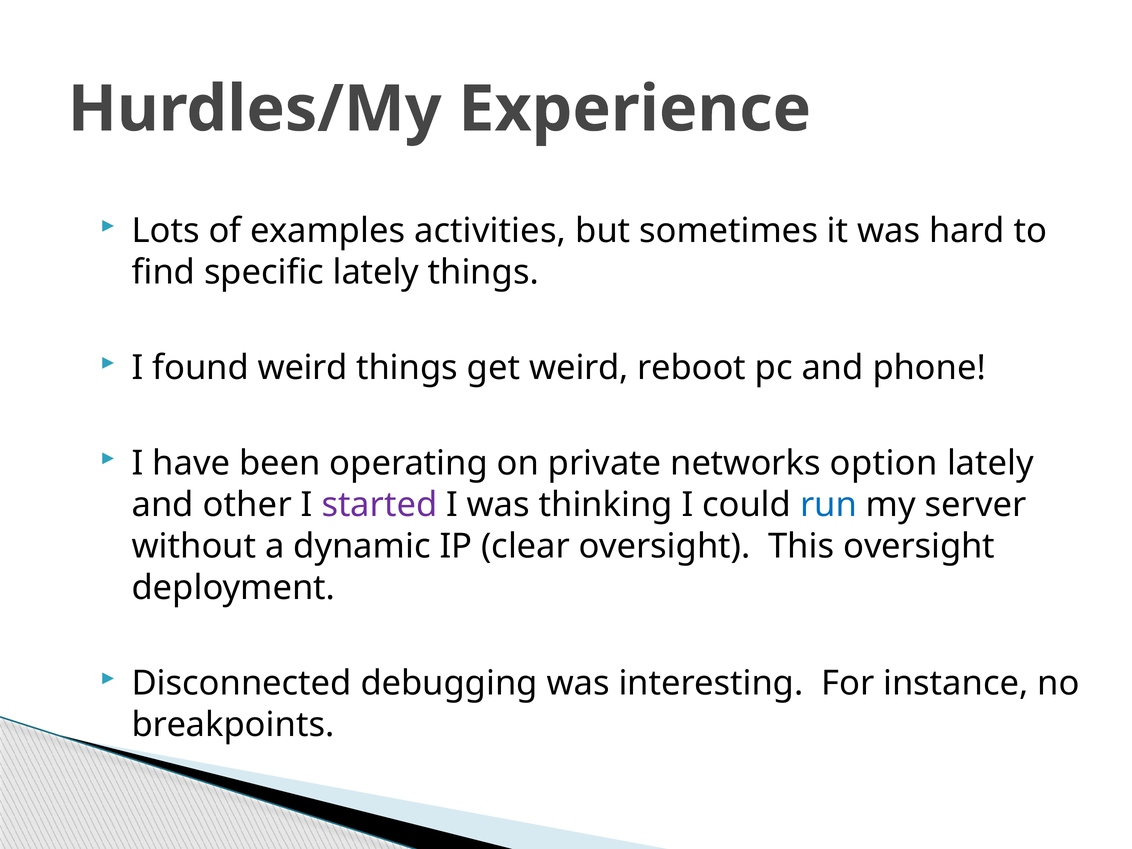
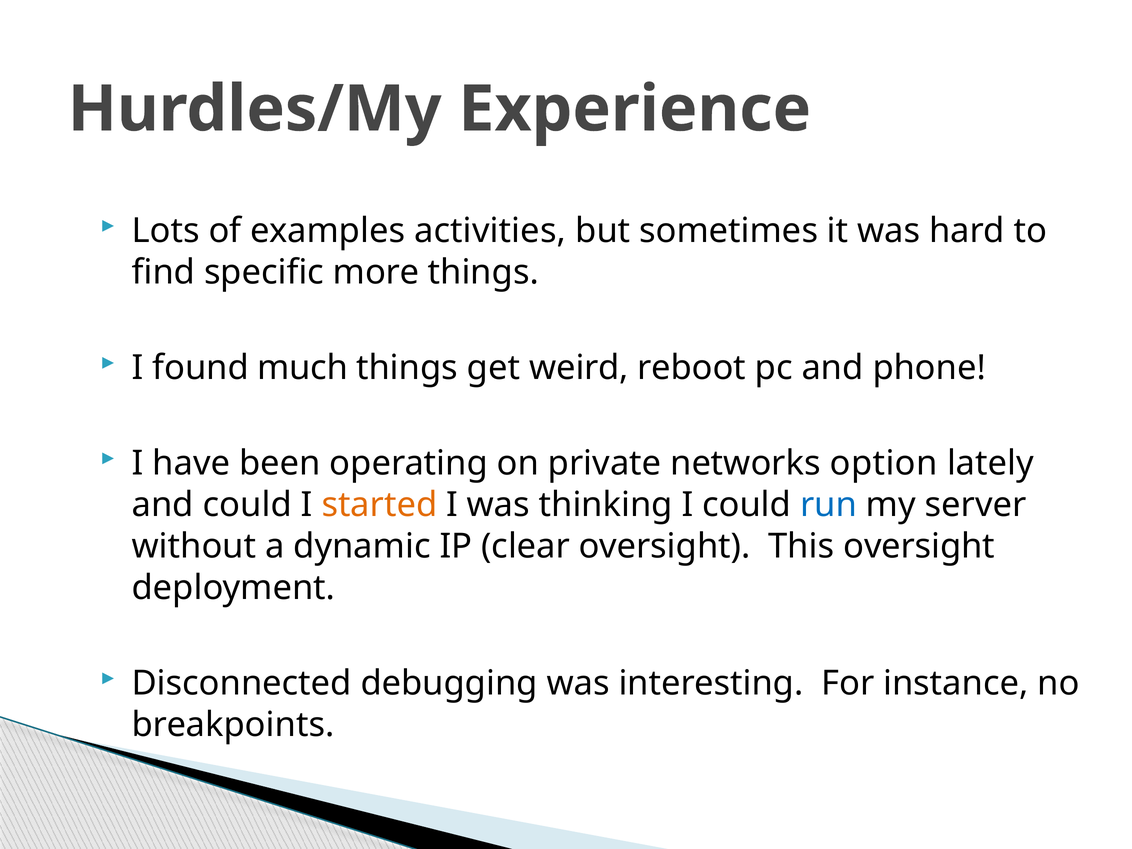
specific lately: lately -> more
found weird: weird -> much
and other: other -> could
started colour: purple -> orange
